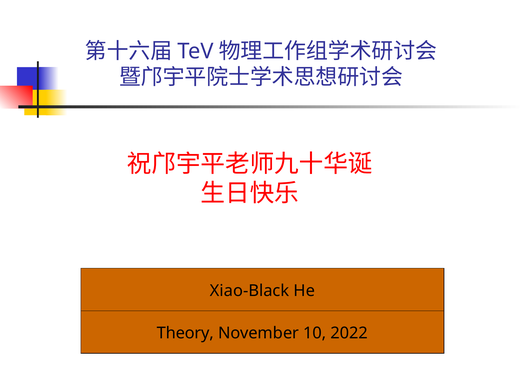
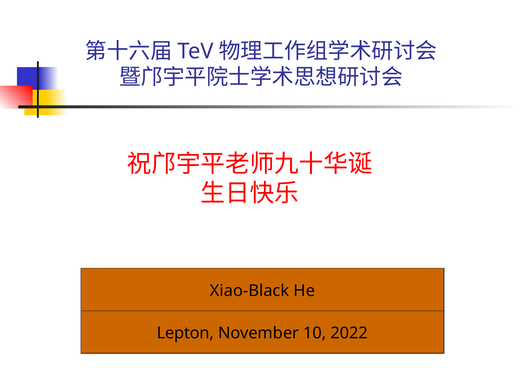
Theory: Theory -> Lepton
